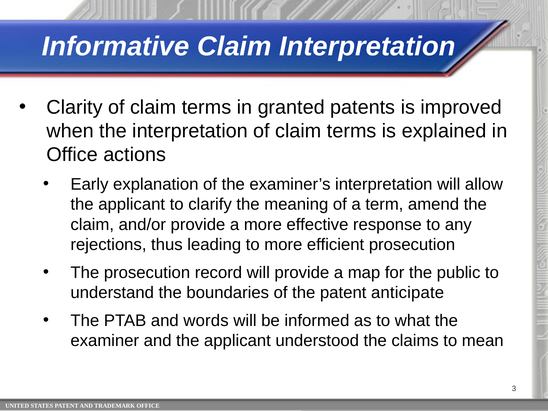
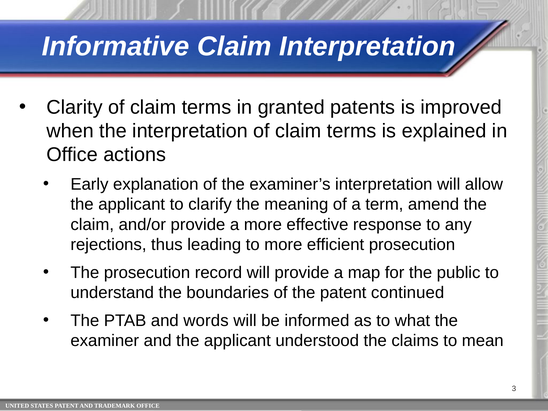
anticipate: anticipate -> continued
